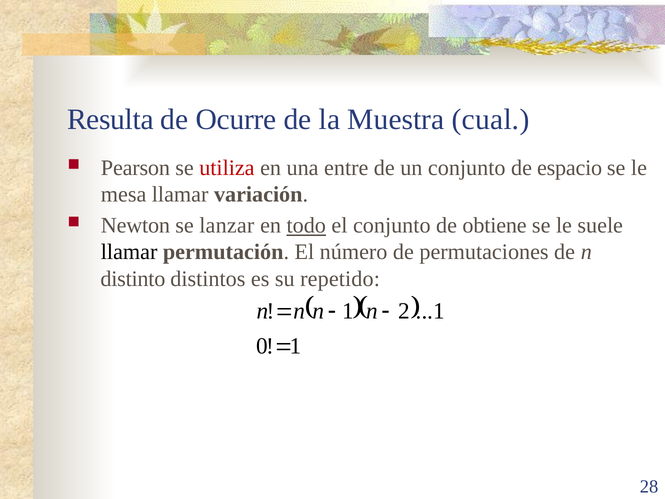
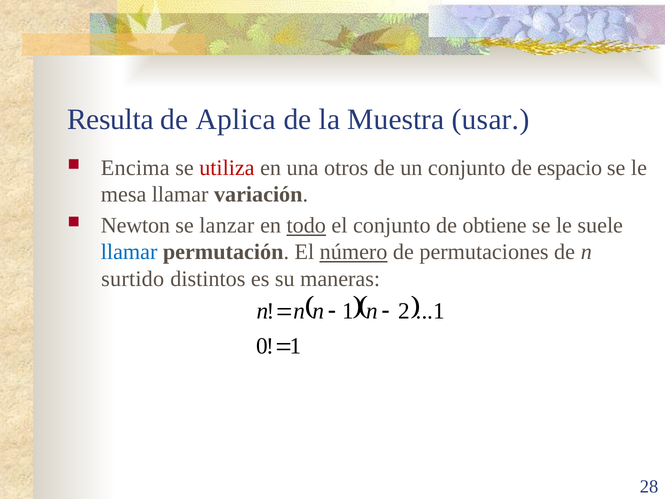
Ocurre: Ocurre -> Aplica
cual: cual -> usar
Pearson: Pearson -> Encima
entre: entre -> otros
llamar at (129, 252) colour: black -> blue
número underline: none -> present
distinto: distinto -> surtido
repetido: repetido -> maneras
